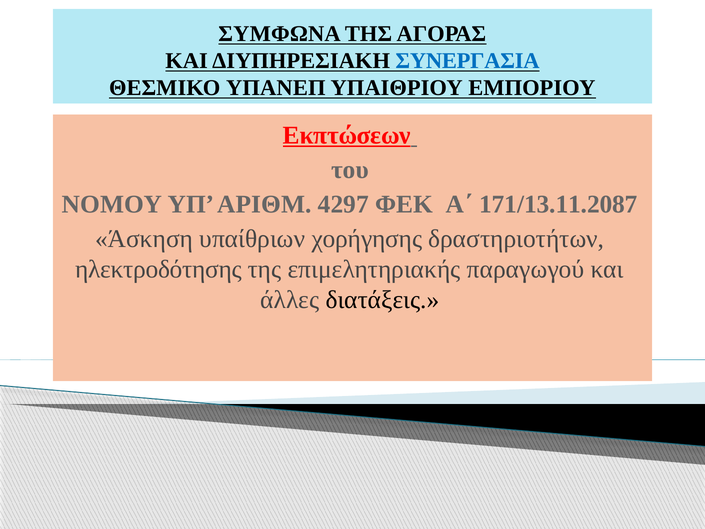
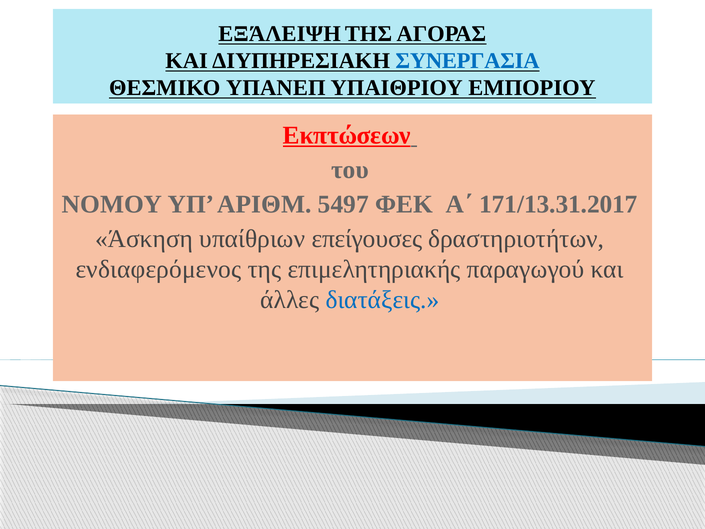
ΣΥΜΦΩΝΑ: ΣΥΜΦΩΝΑ -> ΕΞΆΛΕΙΨΗ
4297: 4297 -> 5497
171/13.11.2087: 171/13.11.2087 -> 171/13.31.2017
χορήγησης: χορήγησης -> επείγουσες
ηλεκτροδότησης: ηλεκτροδότησης -> ενδιαφερόμενος
διατάξεις colour: black -> blue
